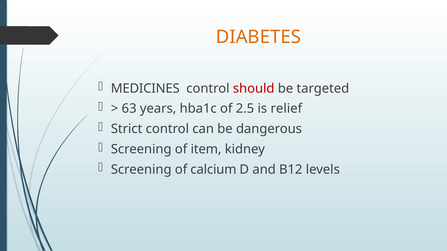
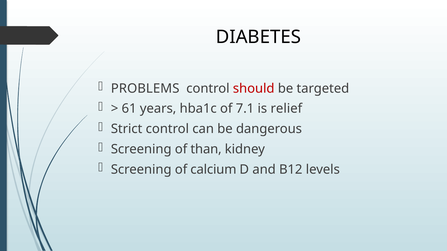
DIABETES colour: orange -> black
MEDICINES: MEDICINES -> PROBLEMS
63: 63 -> 61
2.5: 2.5 -> 7.1
item: item -> than
